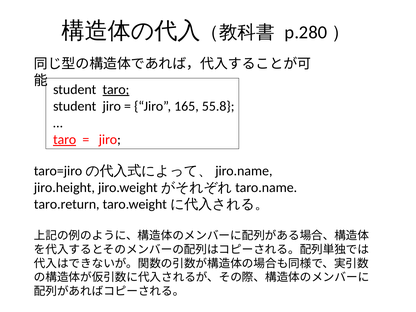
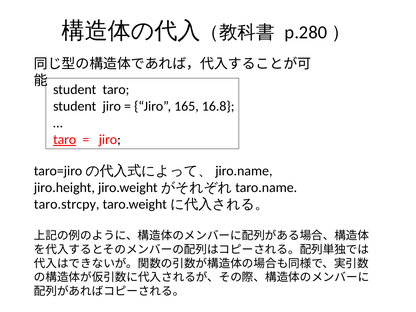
taro at (116, 90) underline: present -> none
55.8: 55.8 -> 16.8
taro.return: taro.return -> taro.strcpy
